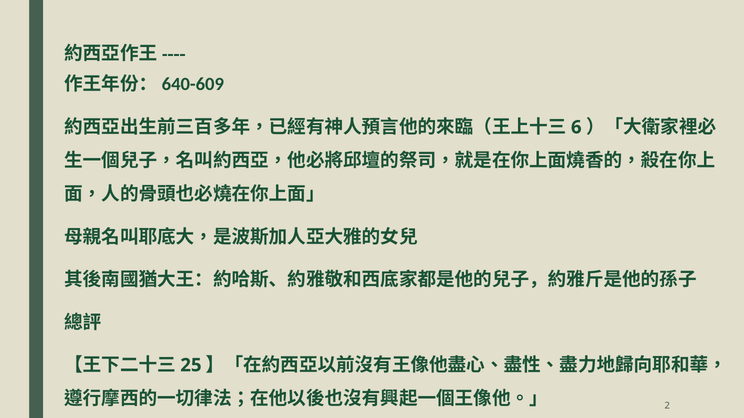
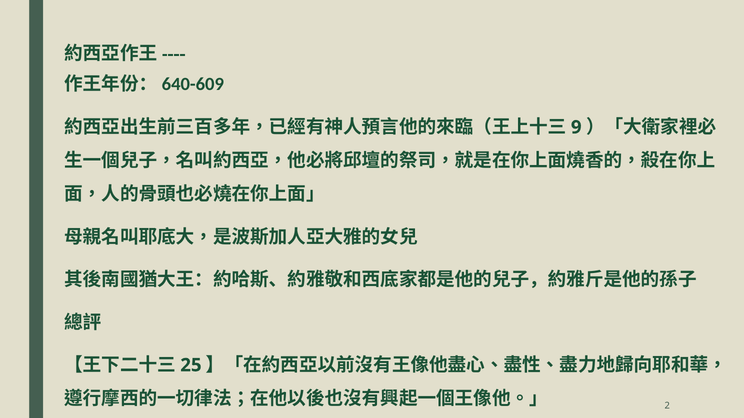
6: 6 -> 9
